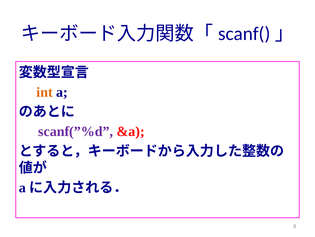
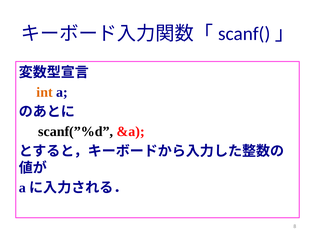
scanf(”%d colour: purple -> black
